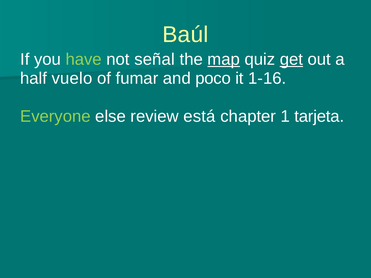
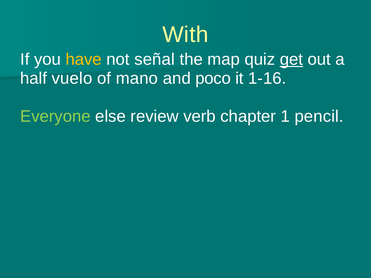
Baúl: Baúl -> With
have colour: light green -> yellow
map underline: present -> none
fumar: fumar -> mano
está: está -> verb
tarjeta: tarjeta -> pencil
